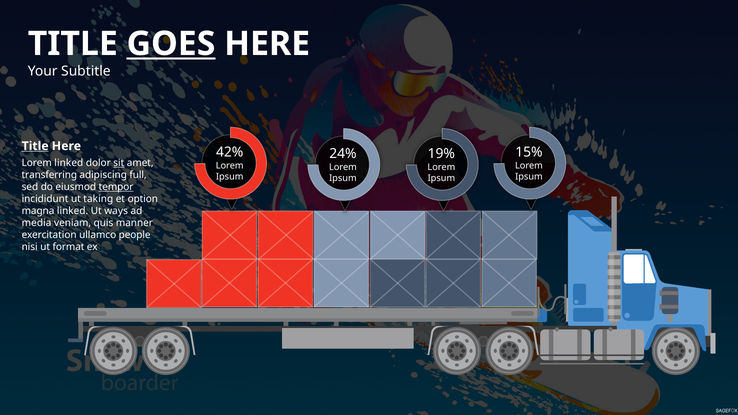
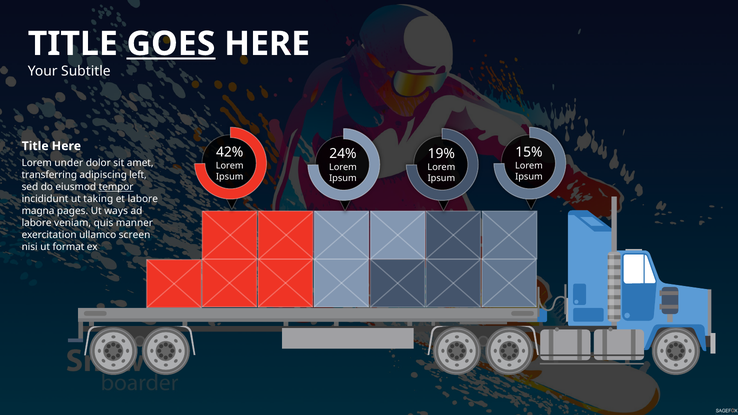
Title at (35, 146) underline: present -> none
Lorem linked: linked -> under
sit underline: present -> none
full: full -> left
et option: option -> labore
magna linked: linked -> pages
media at (37, 223): media -> labore
people: people -> screen
